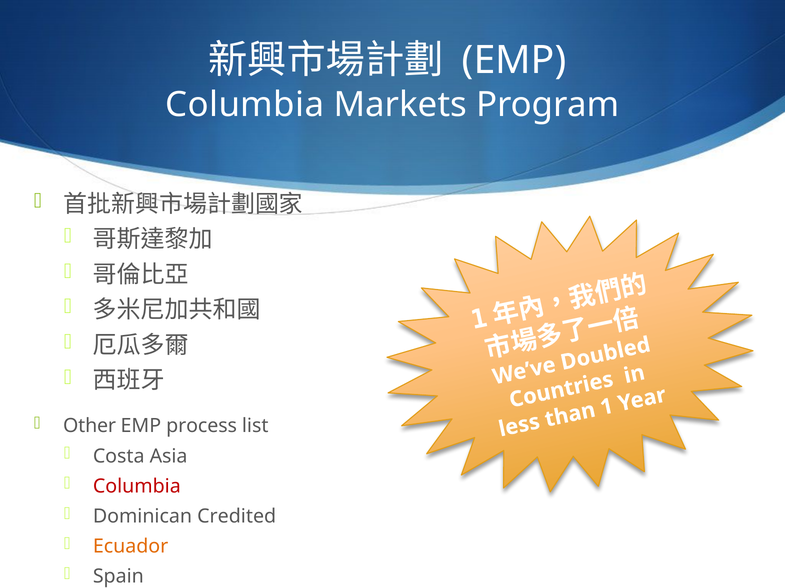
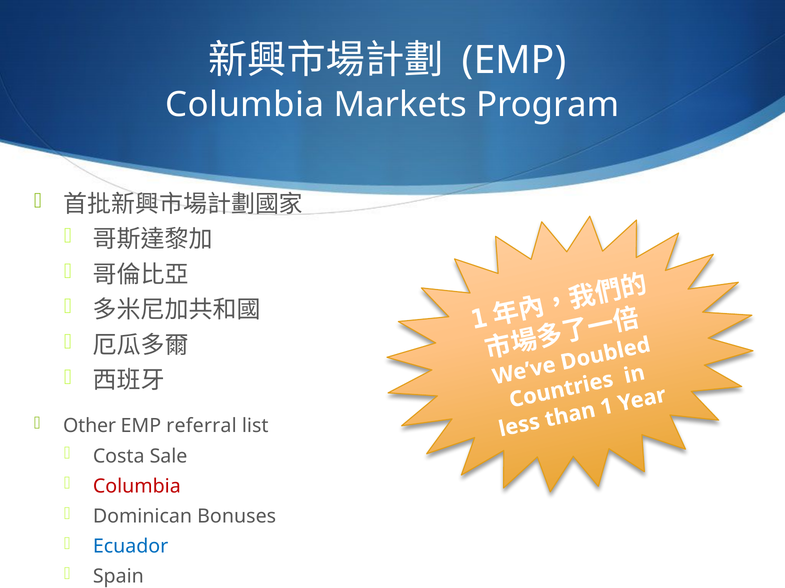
process: process -> referral
Asia: Asia -> Sale
Credited: Credited -> Bonuses
Ecuador colour: orange -> blue
